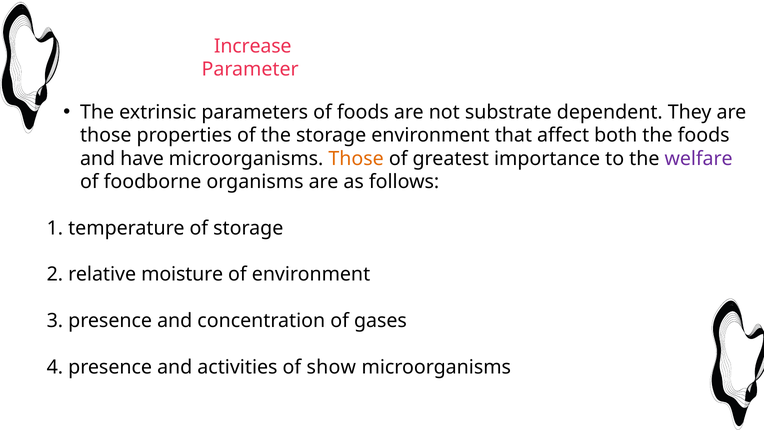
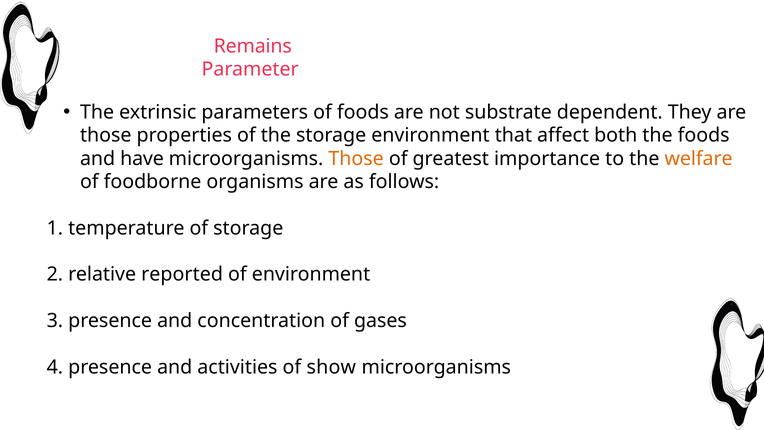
Increase: Increase -> Remains
welfare colour: purple -> orange
moisture: moisture -> reported
